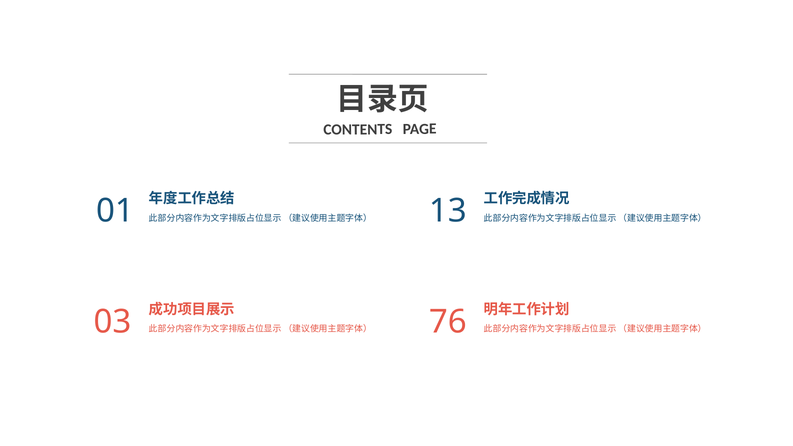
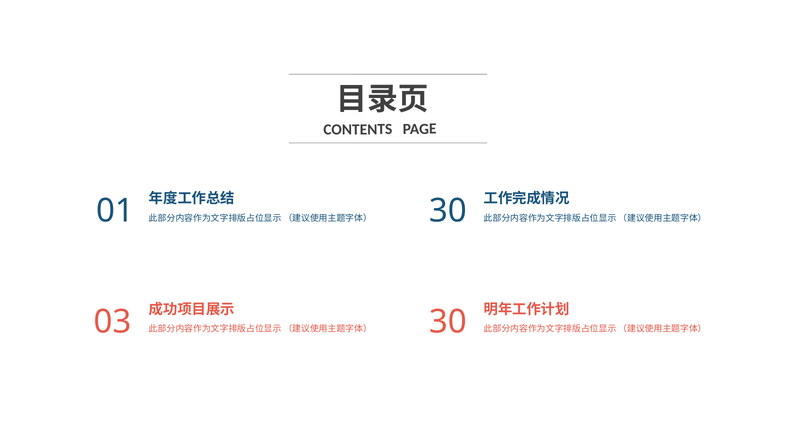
13 at (448, 211): 13 -> 30
76 at (448, 322): 76 -> 30
